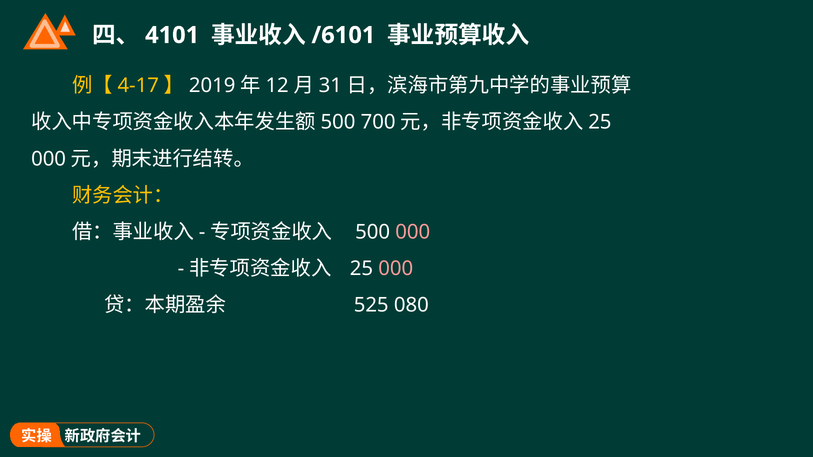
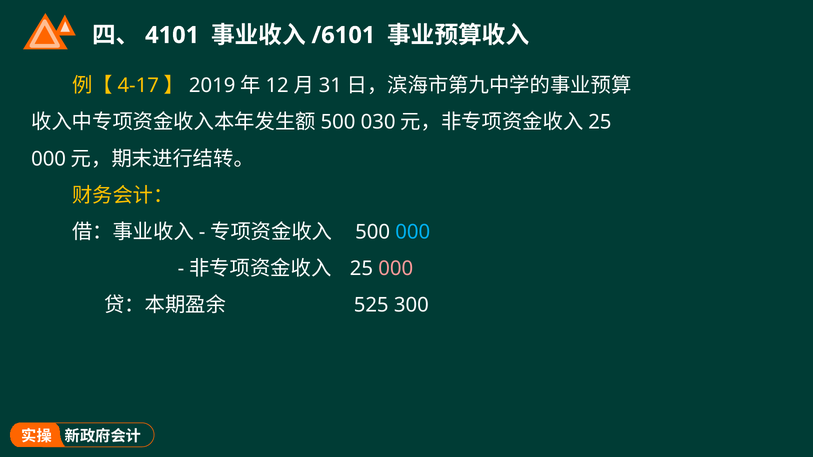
700: 700 -> 030
000 at (413, 232) colour: pink -> light blue
080: 080 -> 300
